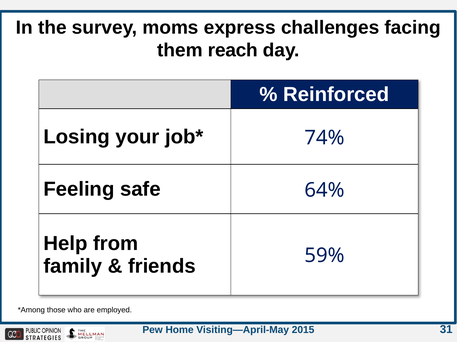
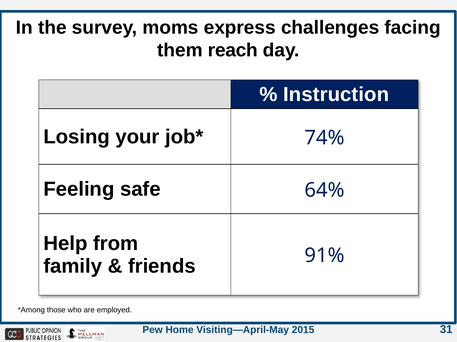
Reinforced: Reinforced -> Instruction
59%: 59% -> 91%
